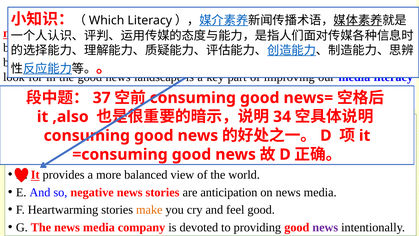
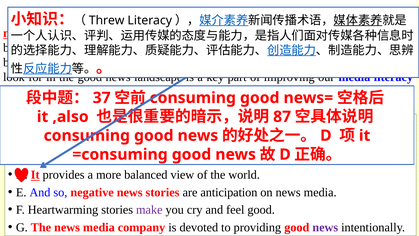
Which: Which -> Threw
34: 34 -> 87
make colour: orange -> purple
